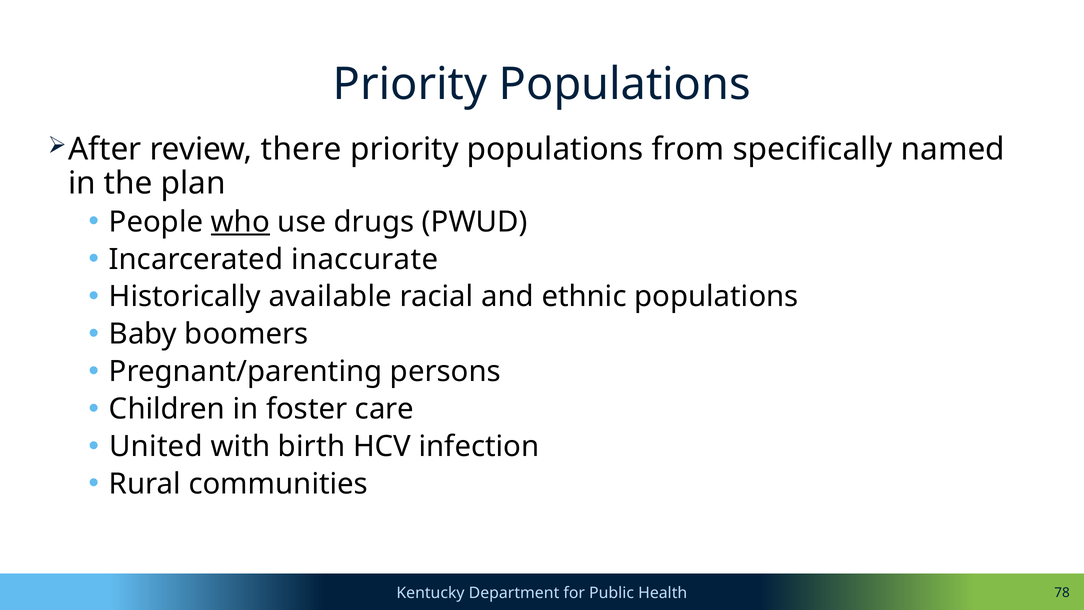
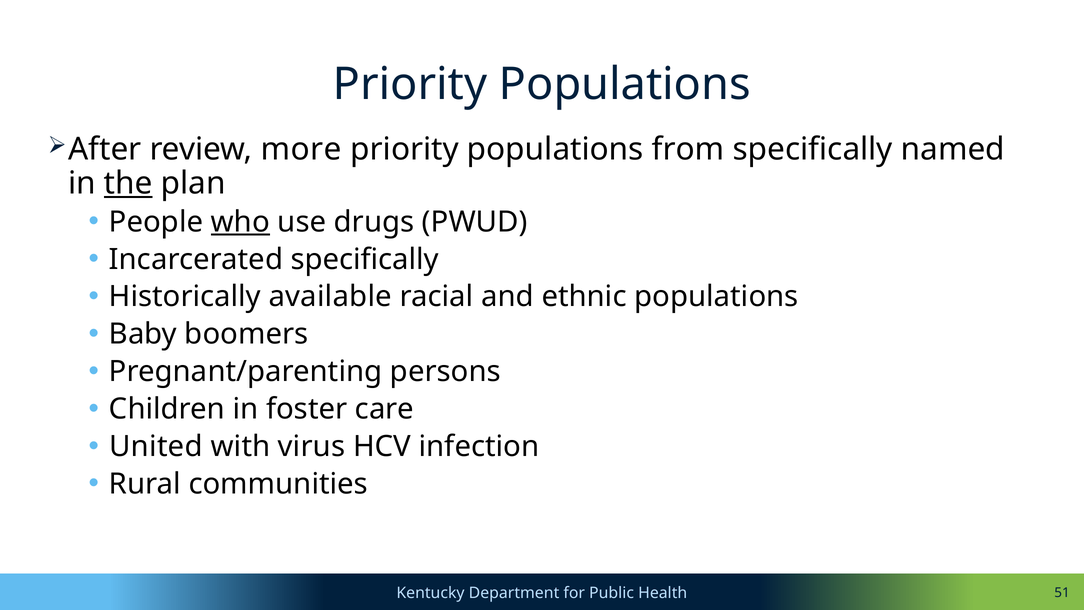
there: there -> more
the underline: none -> present
Incarcerated inaccurate: inaccurate -> specifically
birth: birth -> virus
78: 78 -> 51
